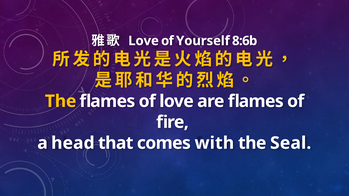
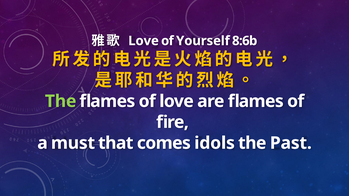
The at (61, 101) colour: yellow -> light green
head: head -> must
with: with -> idols
Seal: Seal -> Past
